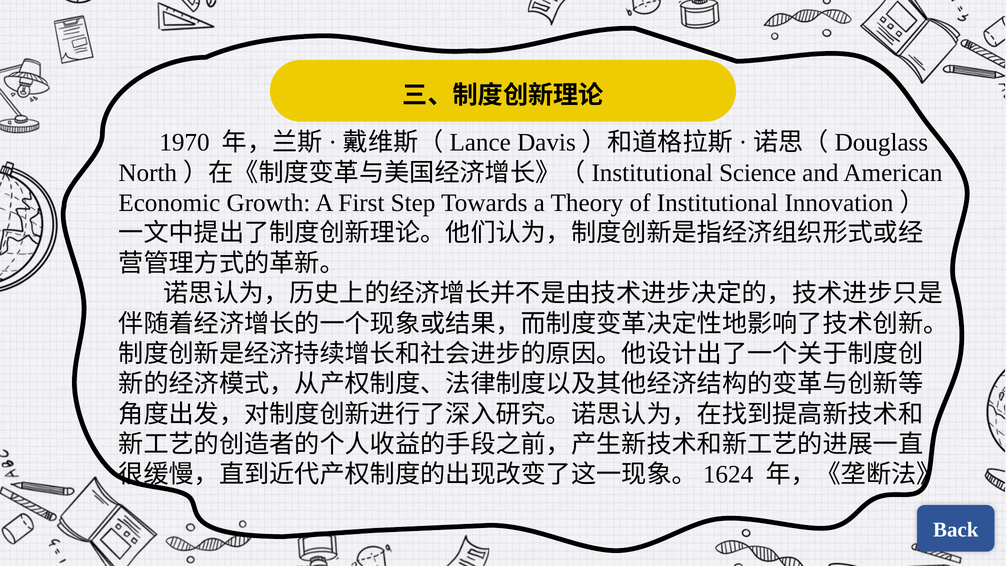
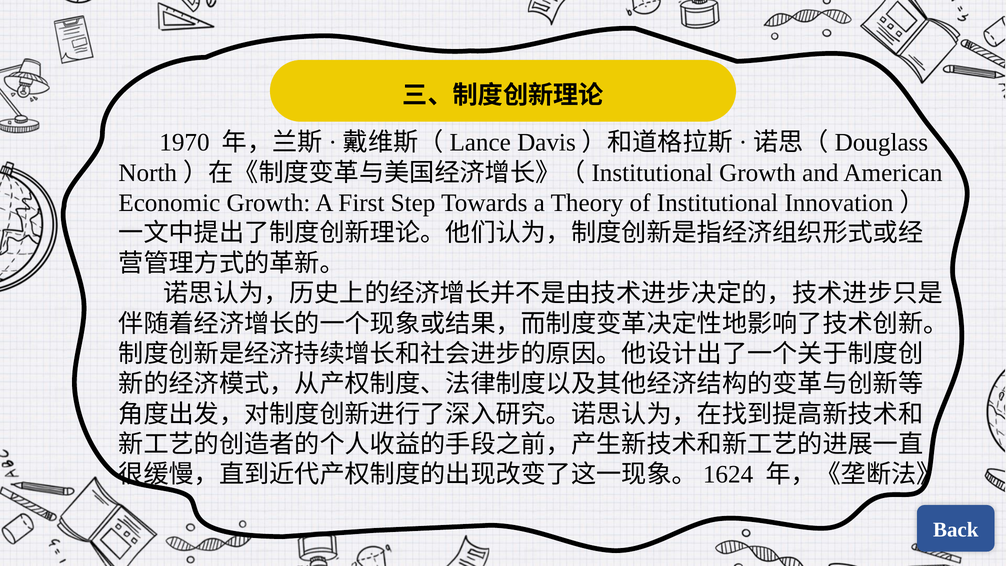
Science at (758, 173): Science -> Growth
